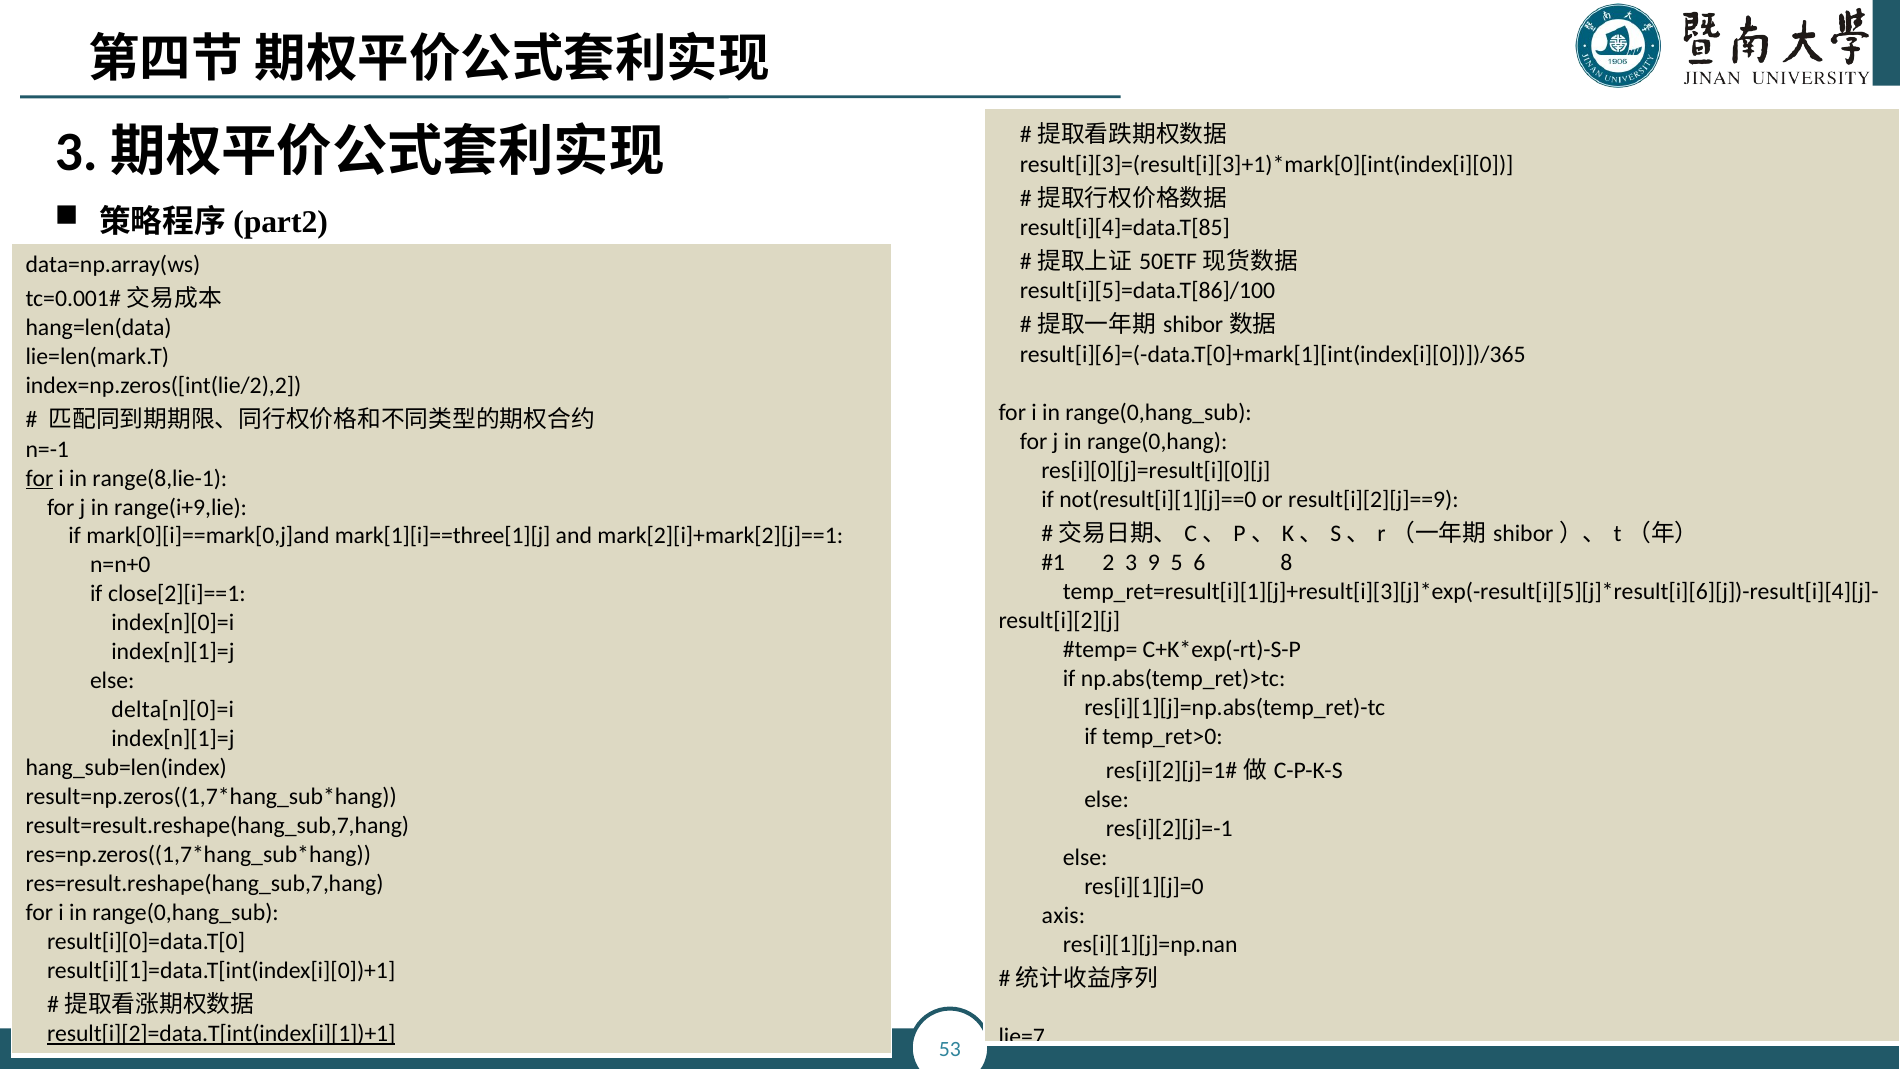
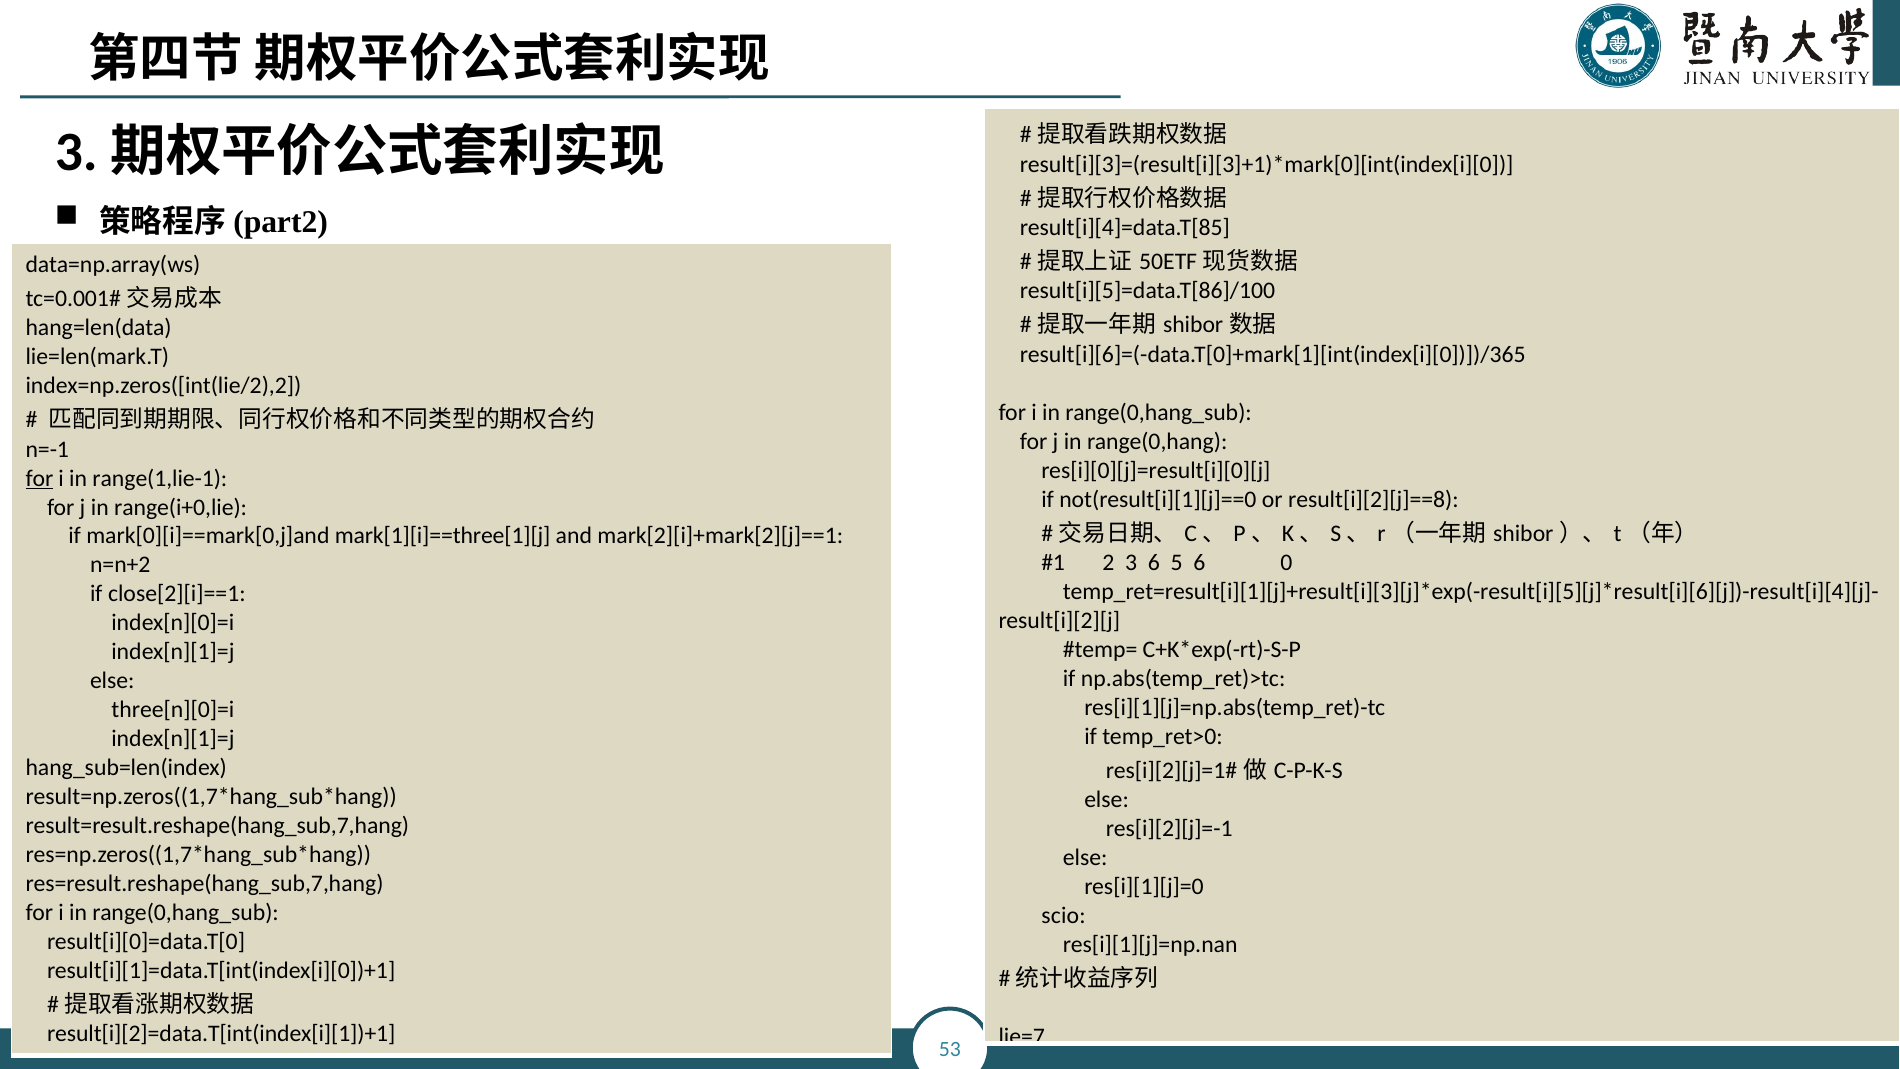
range(8,lie-1: range(8,lie-1 -> range(1,lie-1
result[i][2][j]==9: result[i][2][j]==9 -> result[i][2][j]==8
range(i+9,lie: range(i+9,lie -> range(i+0,lie
3 9: 9 -> 6
8: 8 -> 0
n=n+0: n=n+0 -> n=n+2
delta[n][0]=i: delta[n][0]=i -> three[n][0]=i
axis: axis -> scio
result[i][2]=data.T[int(index[i][1])+1 underline: present -> none
